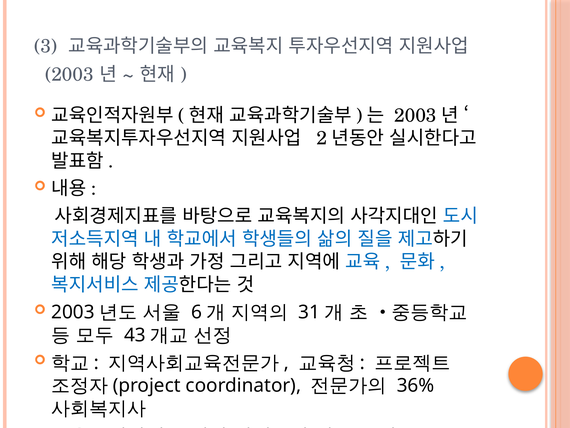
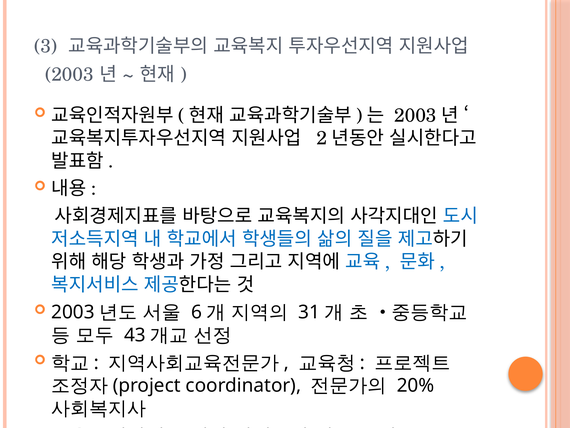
36%: 36% -> 20%
